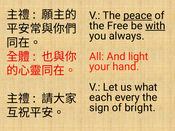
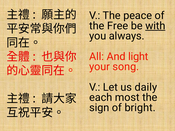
peace underline: present -> none
hand: hand -> song
what: what -> daily
every: every -> most
